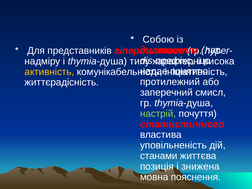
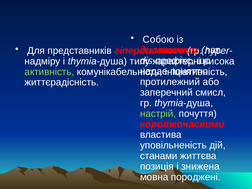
активність colour: yellow -> light green
статистичного: статистичного -> короткочасними
пояснення: пояснення -> породжені
